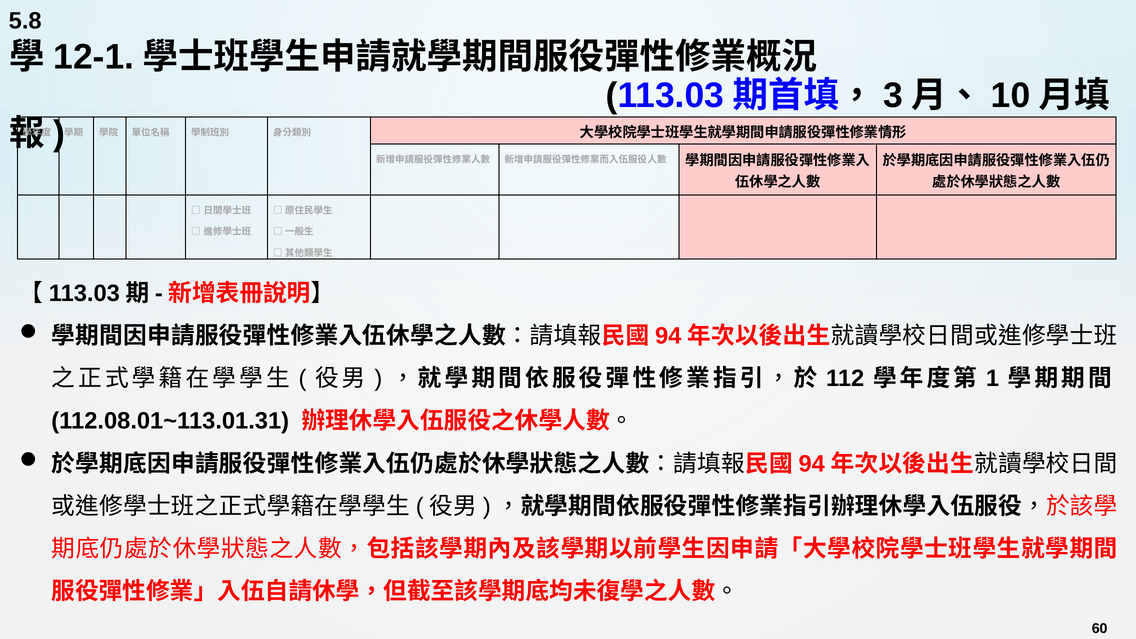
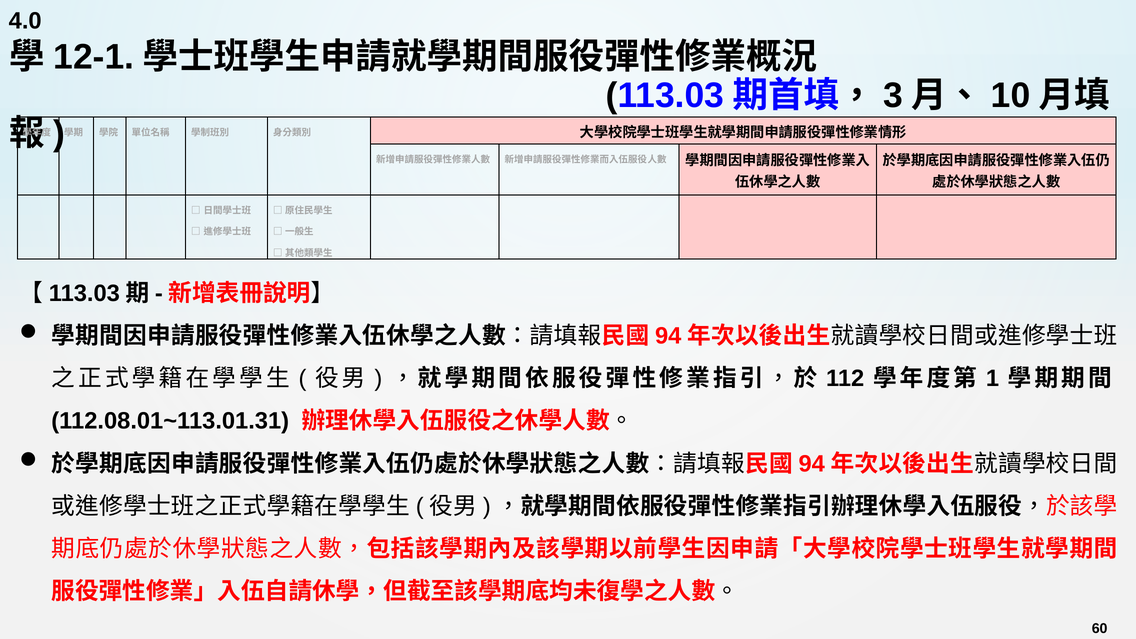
5.8: 5.8 -> 4.0
